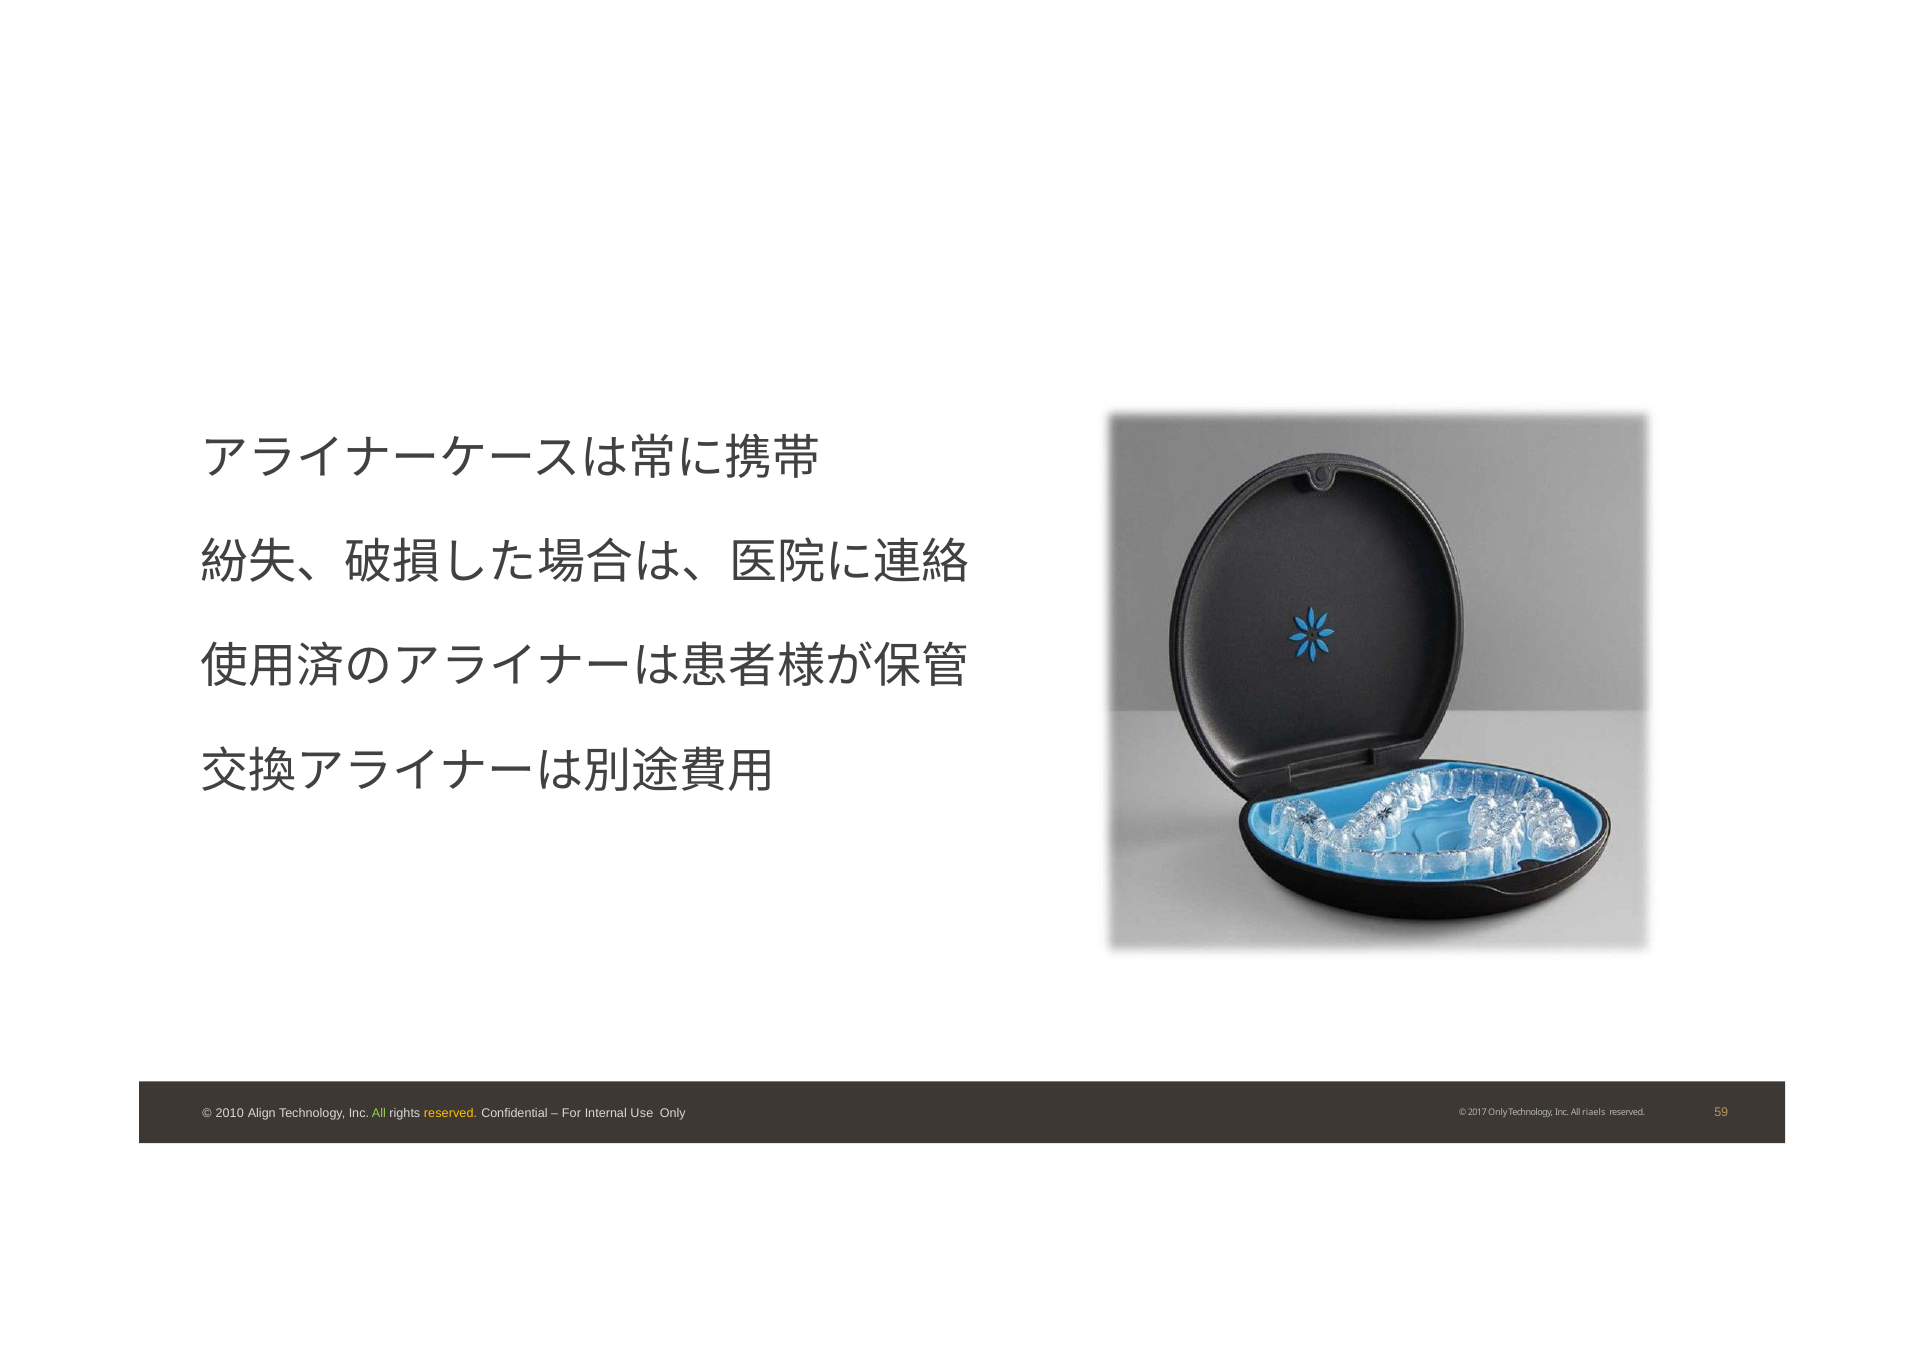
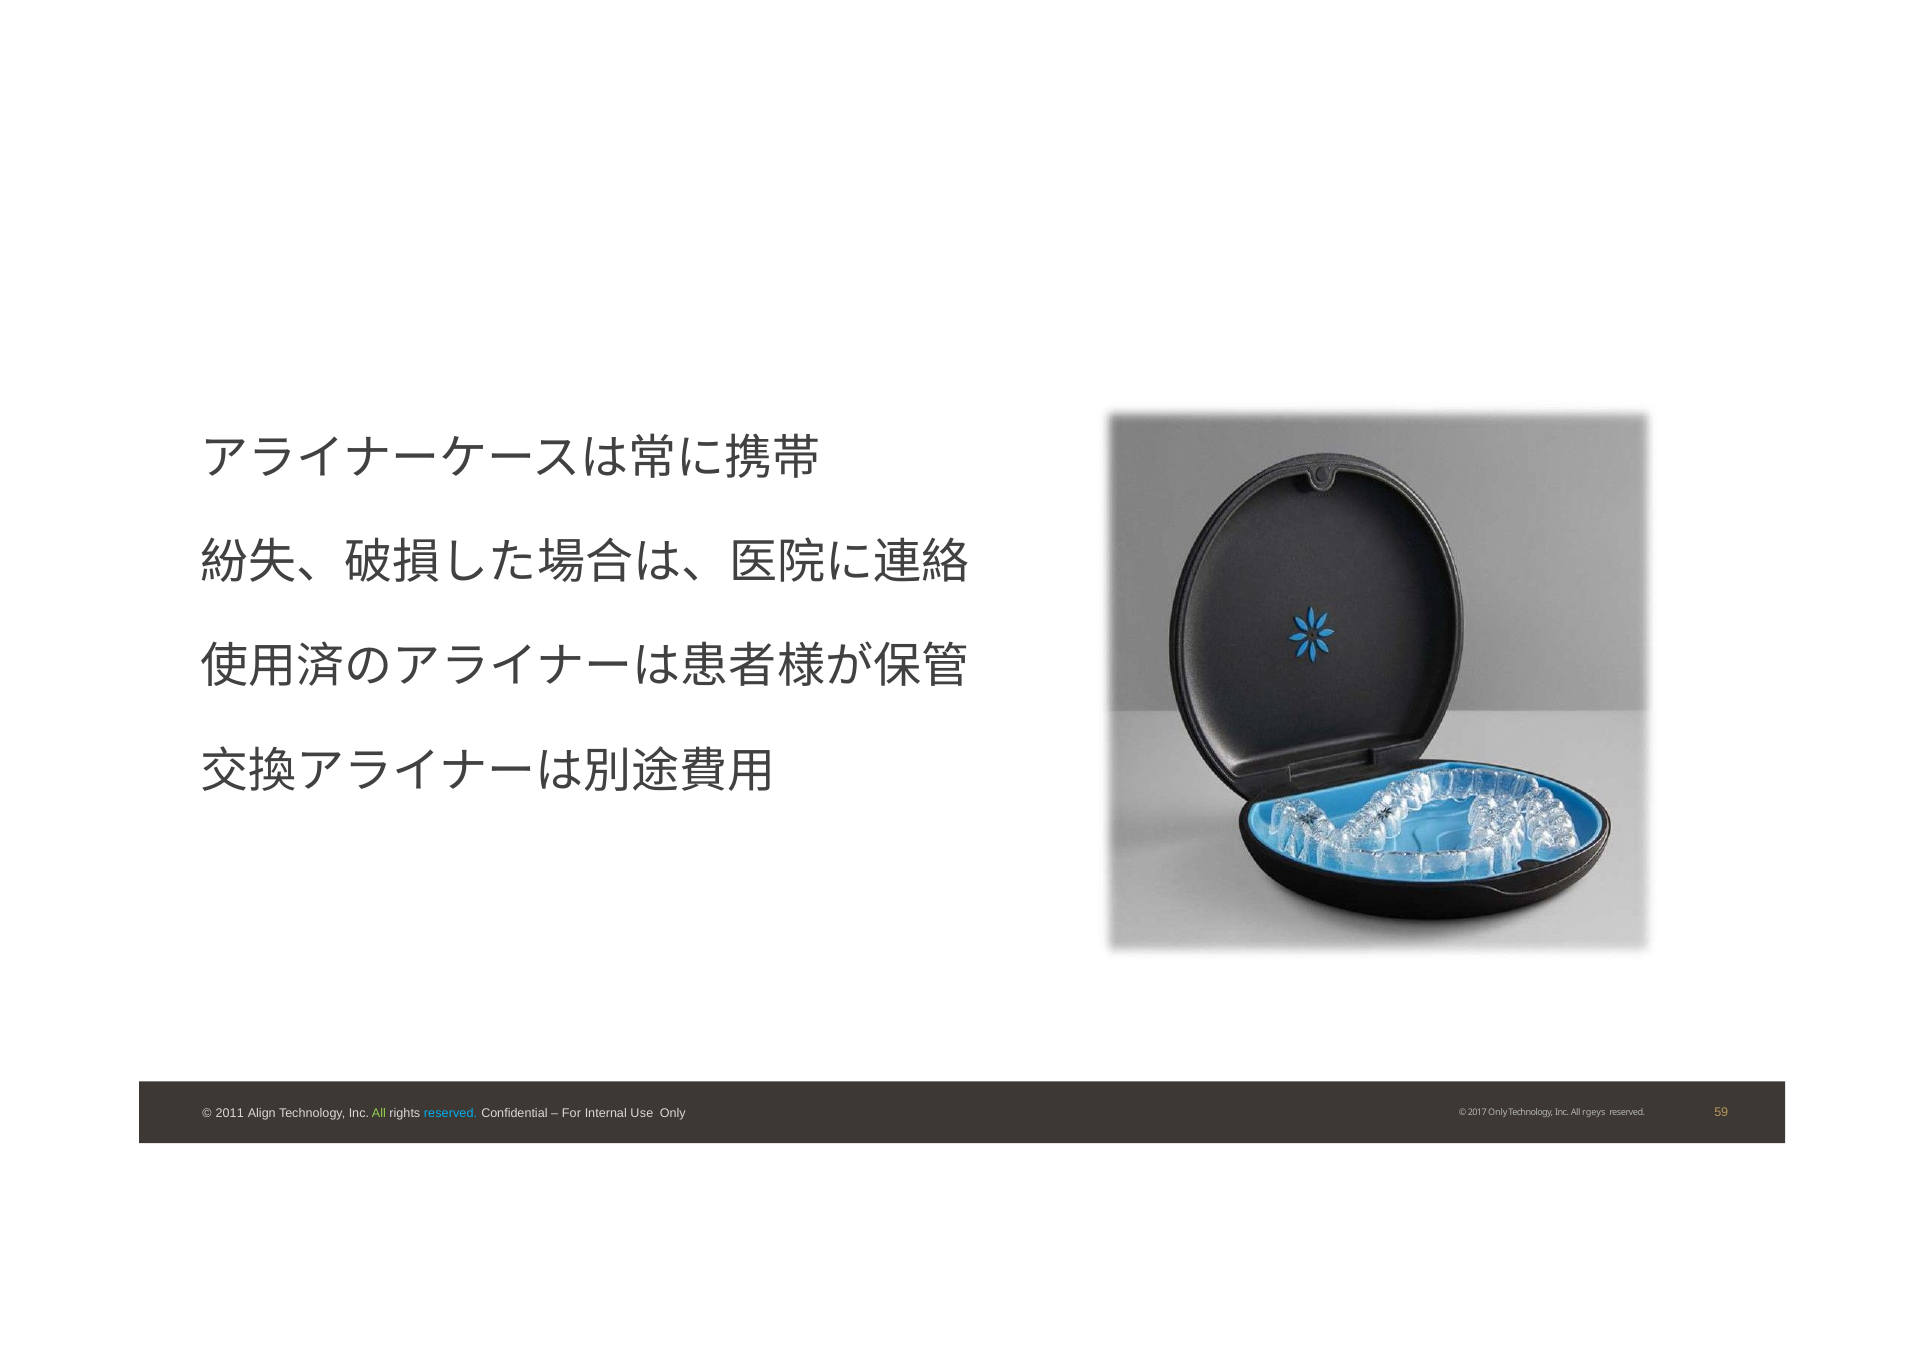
2010: 2010 -> 2011
reserved at (451, 1114) colour: yellow -> light blue
riaels: riaels -> rgeys
